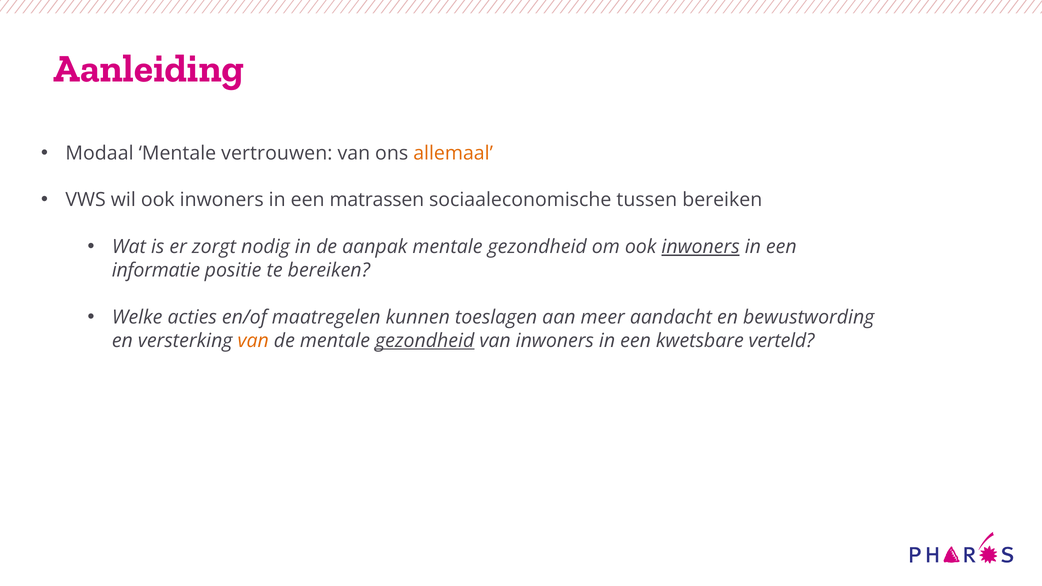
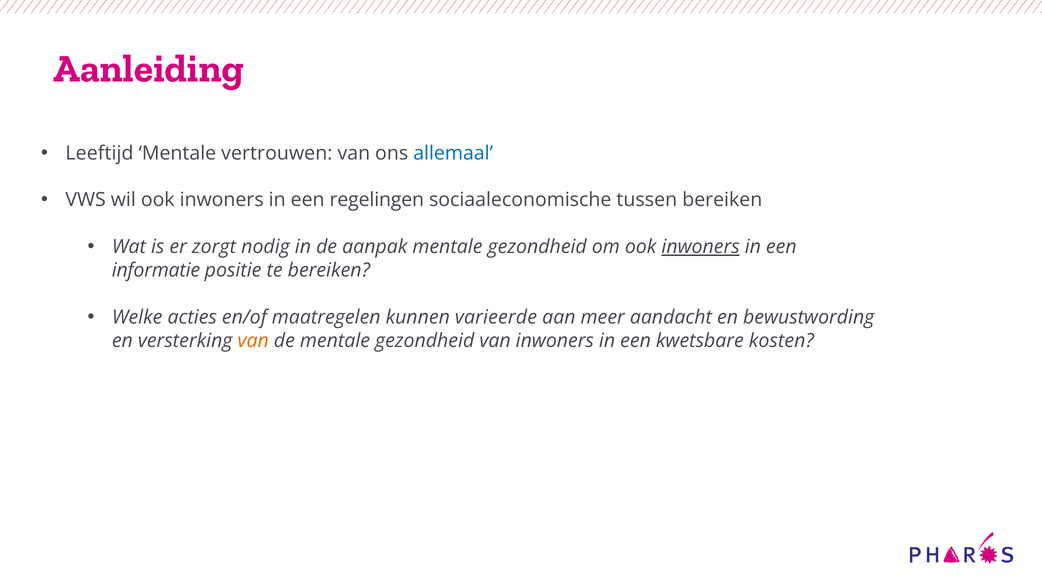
Modaal: Modaal -> Leeftijd
allemaal colour: orange -> blue
matrassen: matrassen -> regelingen
toeslagen: toeslagen -> varieerde
gezondheid at (425, 341) underline: present -> none
verteld: verteld -> kosten
